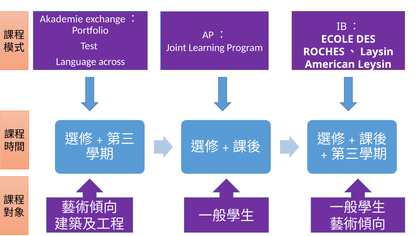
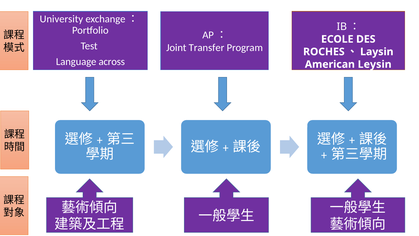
Akademie: Akademie -> University
Learning: Learning -> Transfer
